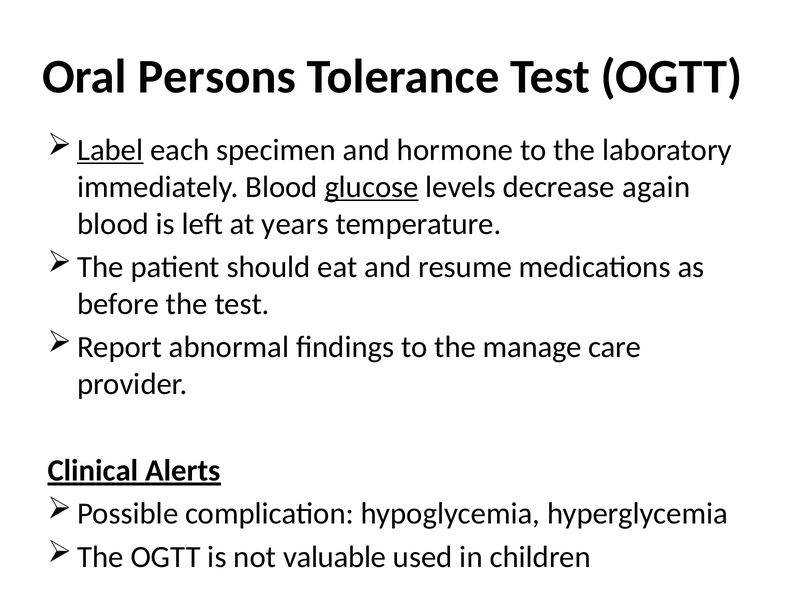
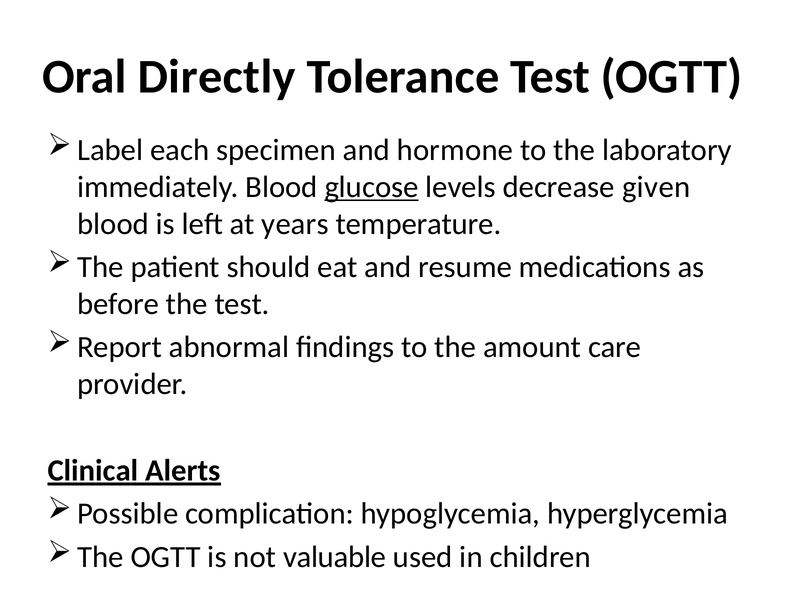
Persons: Persons -> Directly
Label underline: present -> none
again: again -> given
manage: manage -> amount
